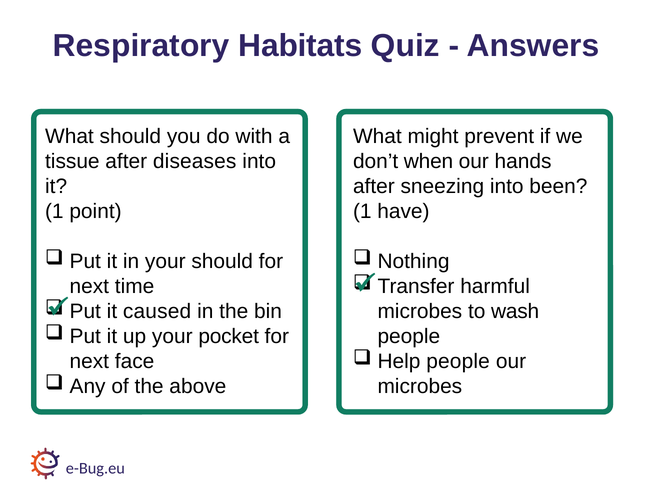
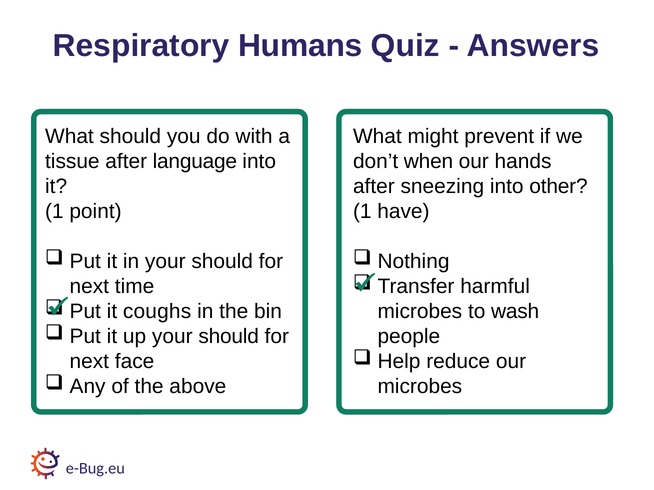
Habitats: Habitats -> Humans
diseases: diseases -> language
been: been -> other
caused: caused -> coughs
up your pocket: pocket -> should
Help people: people -> reduce
